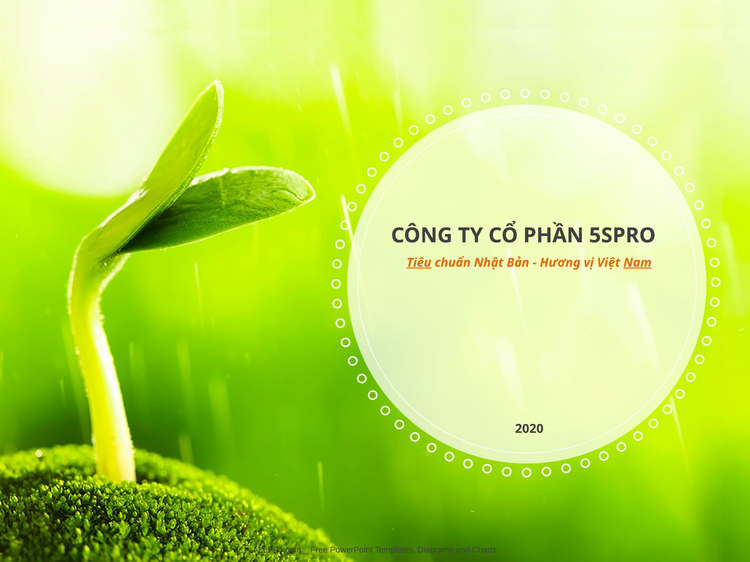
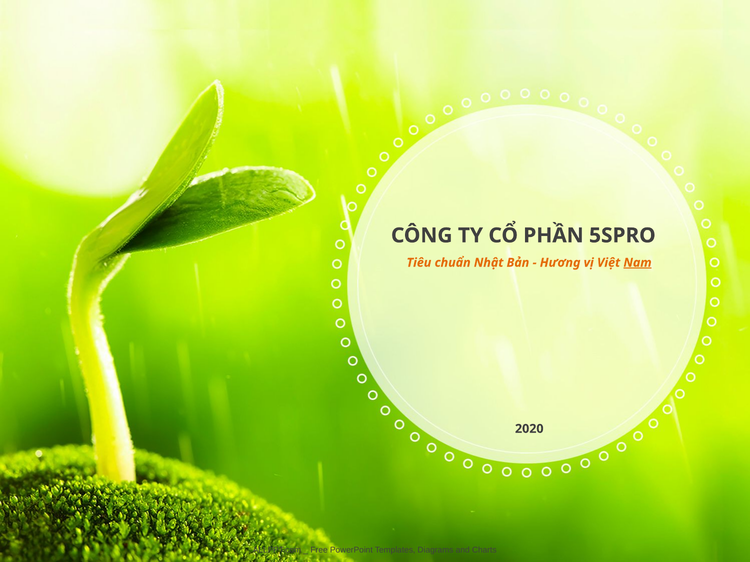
Tiêu underline: present -> none
